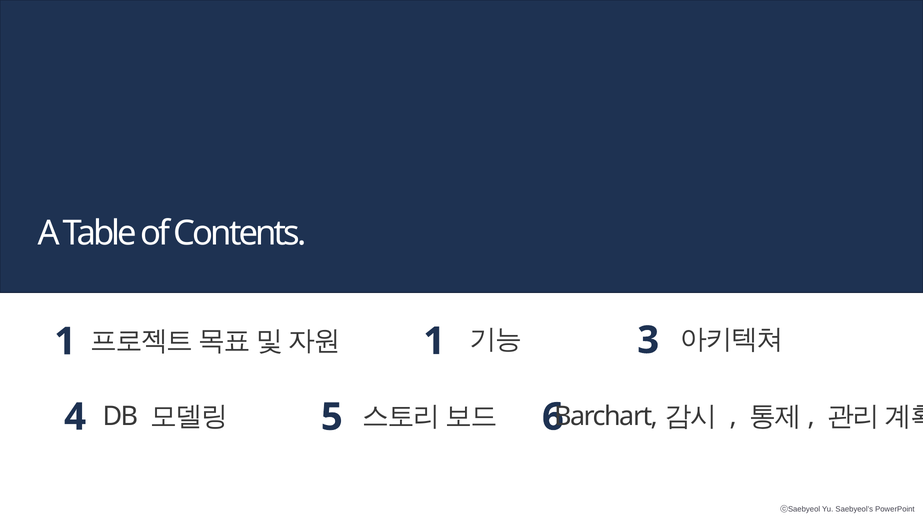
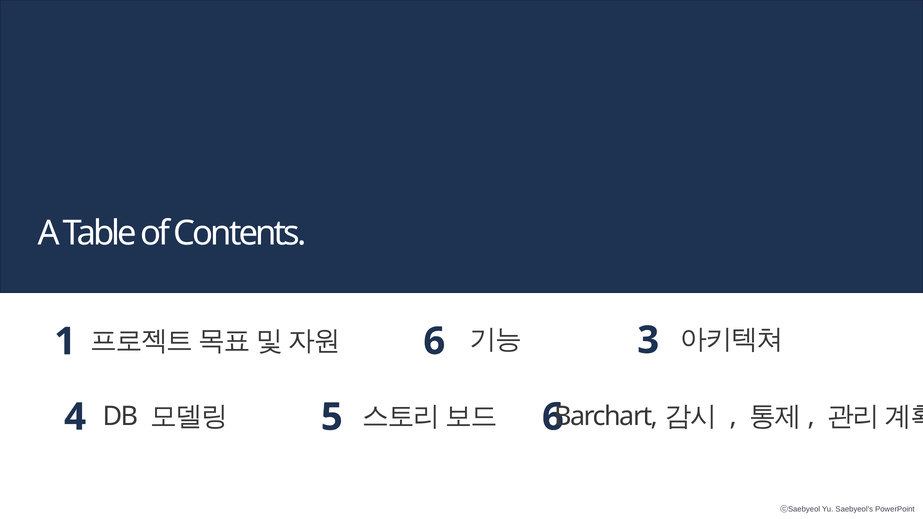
1 at (434, 341): 1 -> 6
